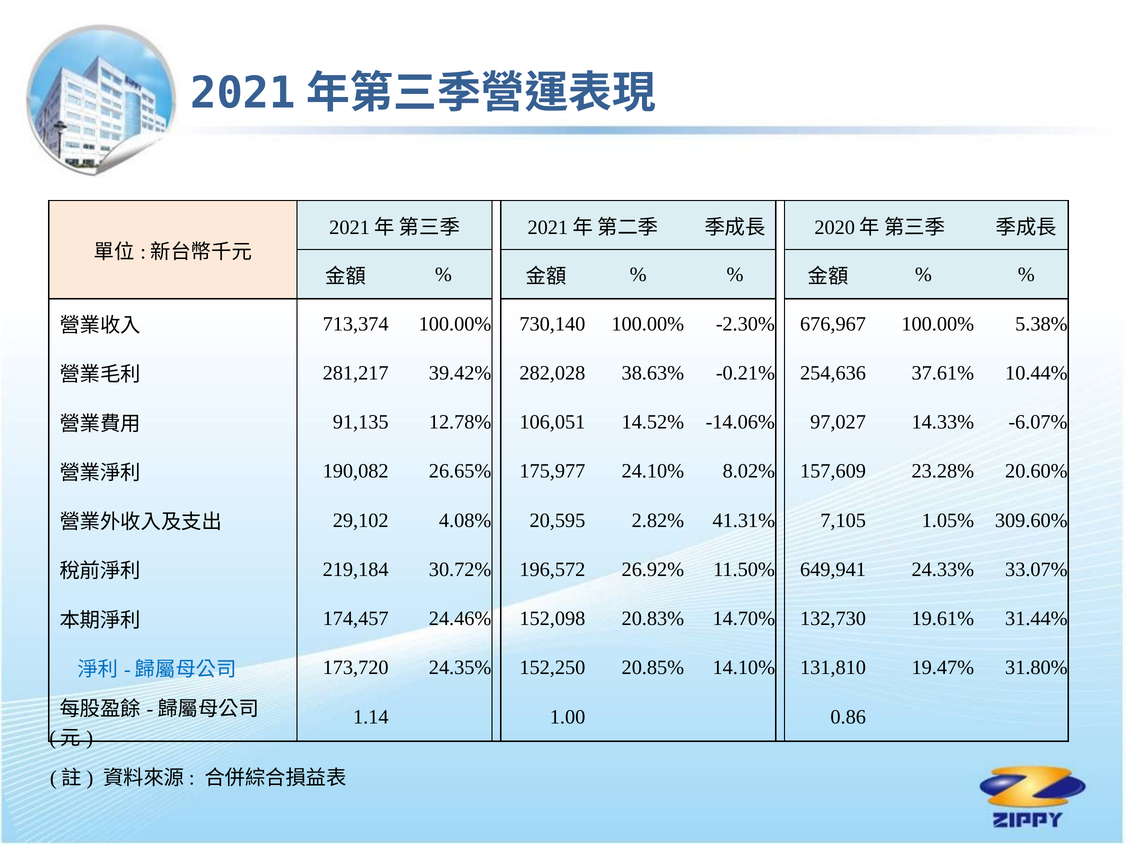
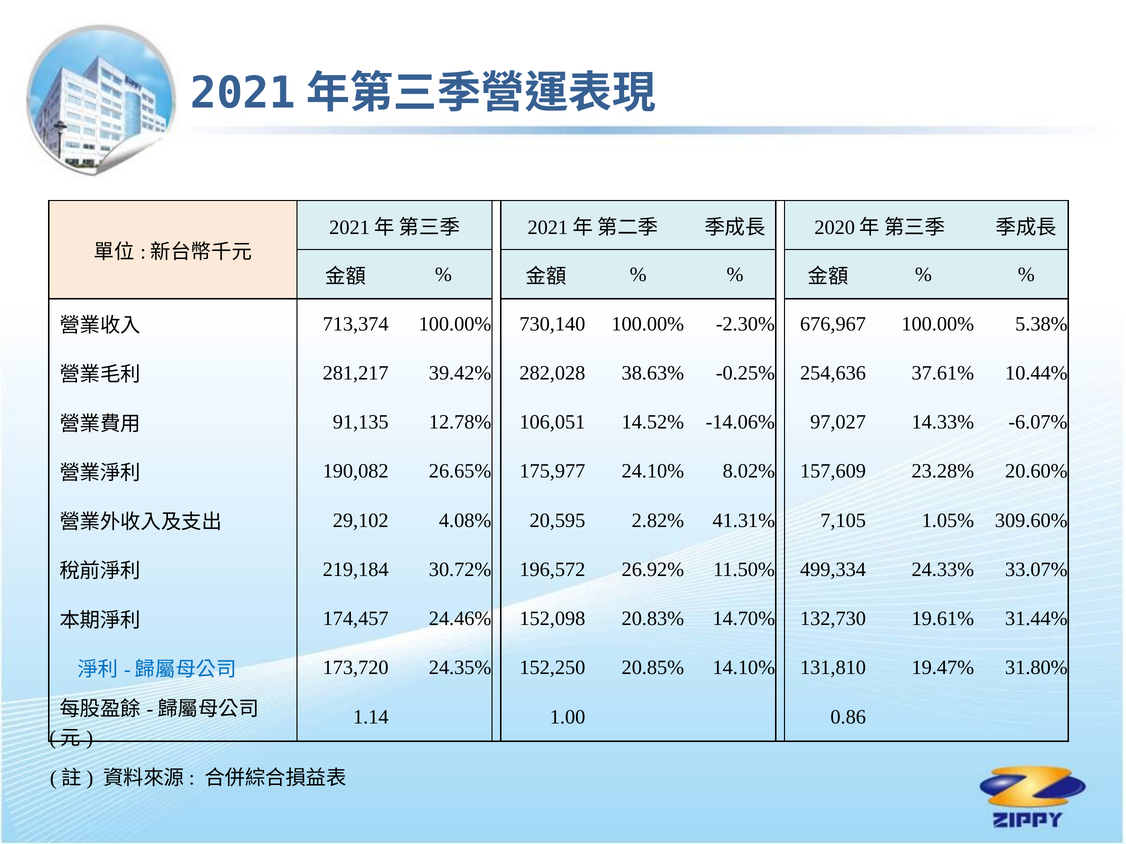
-0.21%: -0.21% -> -0.25%
649,941: 649,941 -> 499,334
